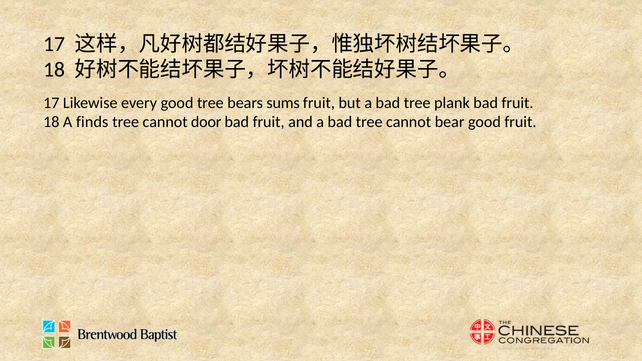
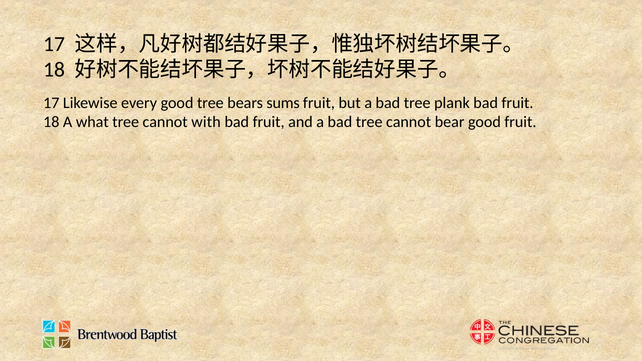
finds: finds -> what
door: door -> with
